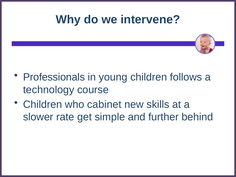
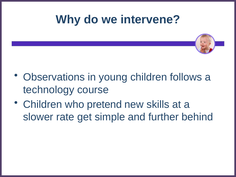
Professionals: Professionals -> Observations
cabinet: cabinet -> pretend
